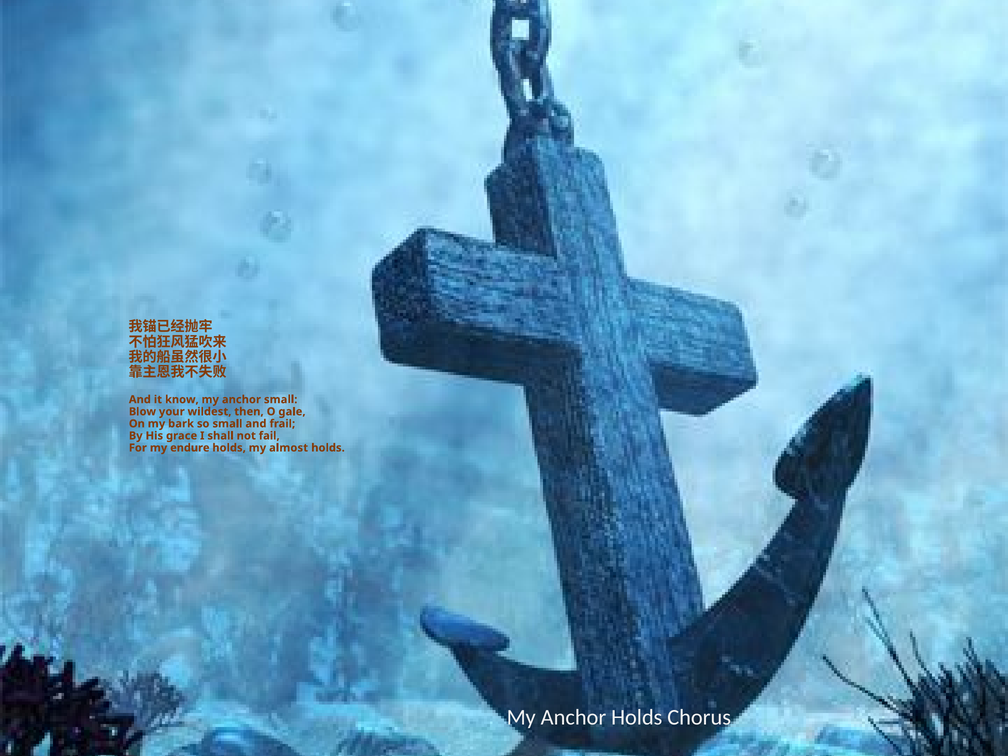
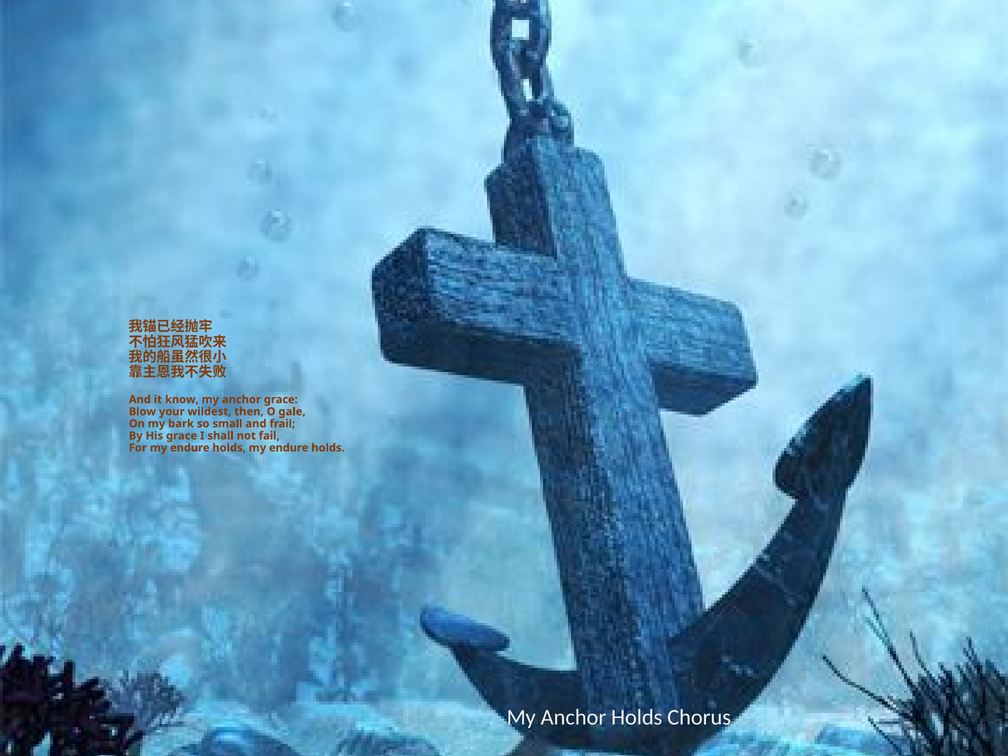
anchor small: small -> grace
holds my almost: almost -> endure
